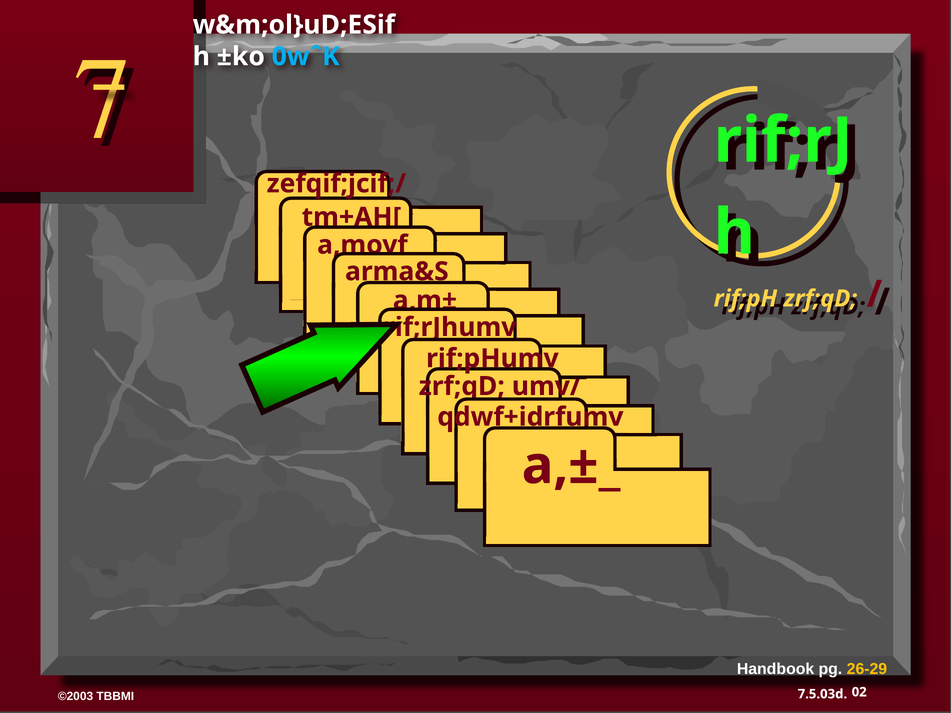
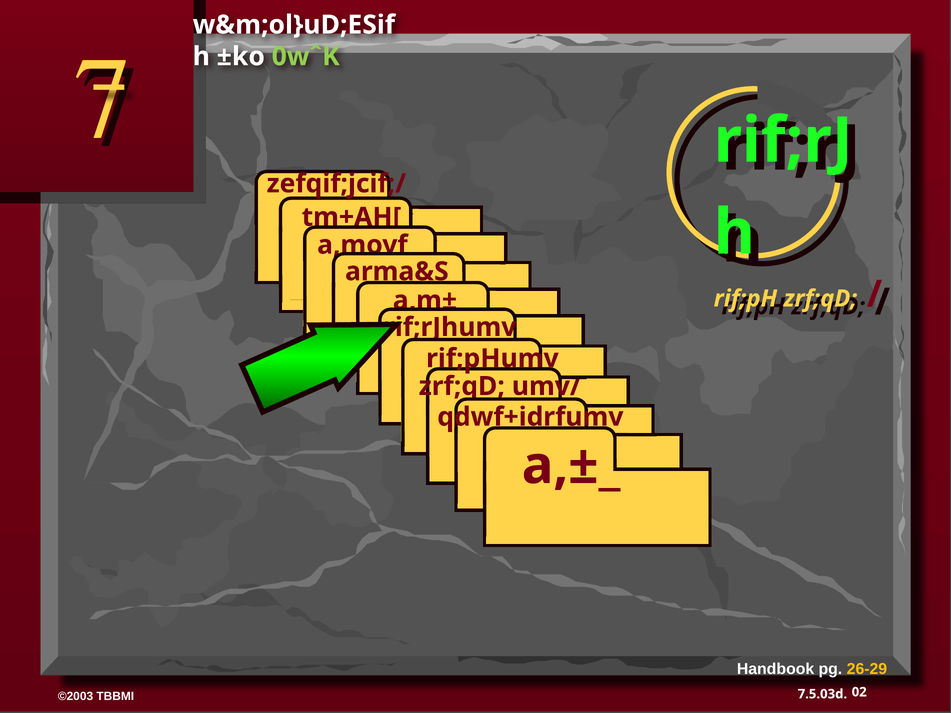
0wˆK colour: light blue -> light green
